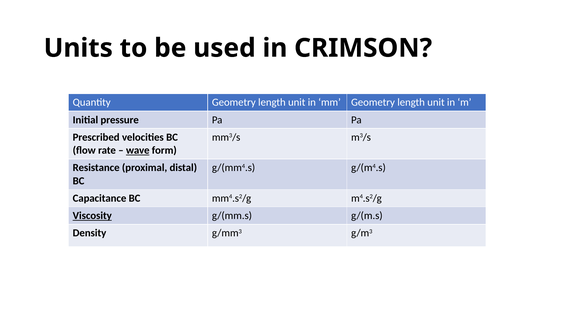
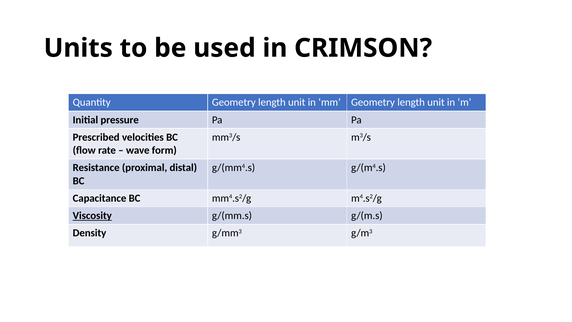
wave underline: present -> none
